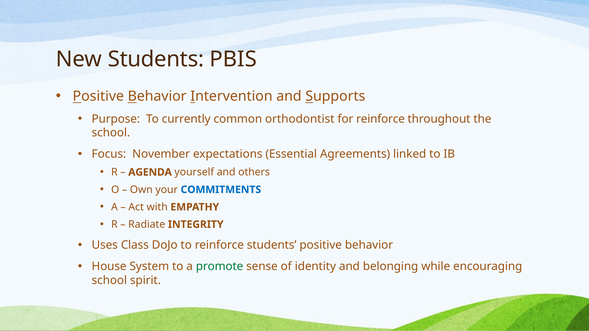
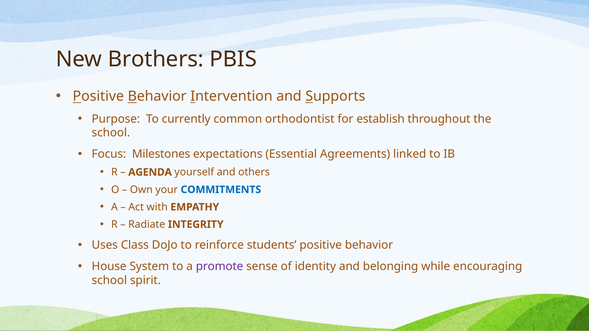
New Students: Students -> Brothers
for reinforce: reinforce -> establish
November: November -> Milestones
promote colour: green -> purple
